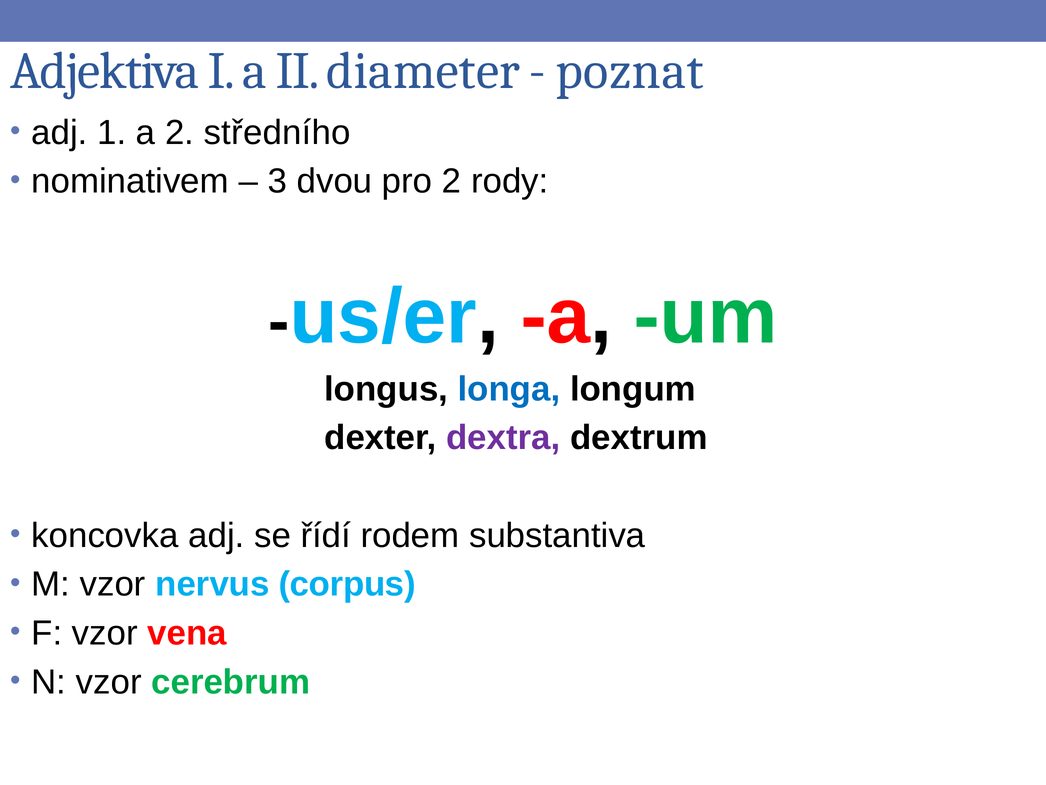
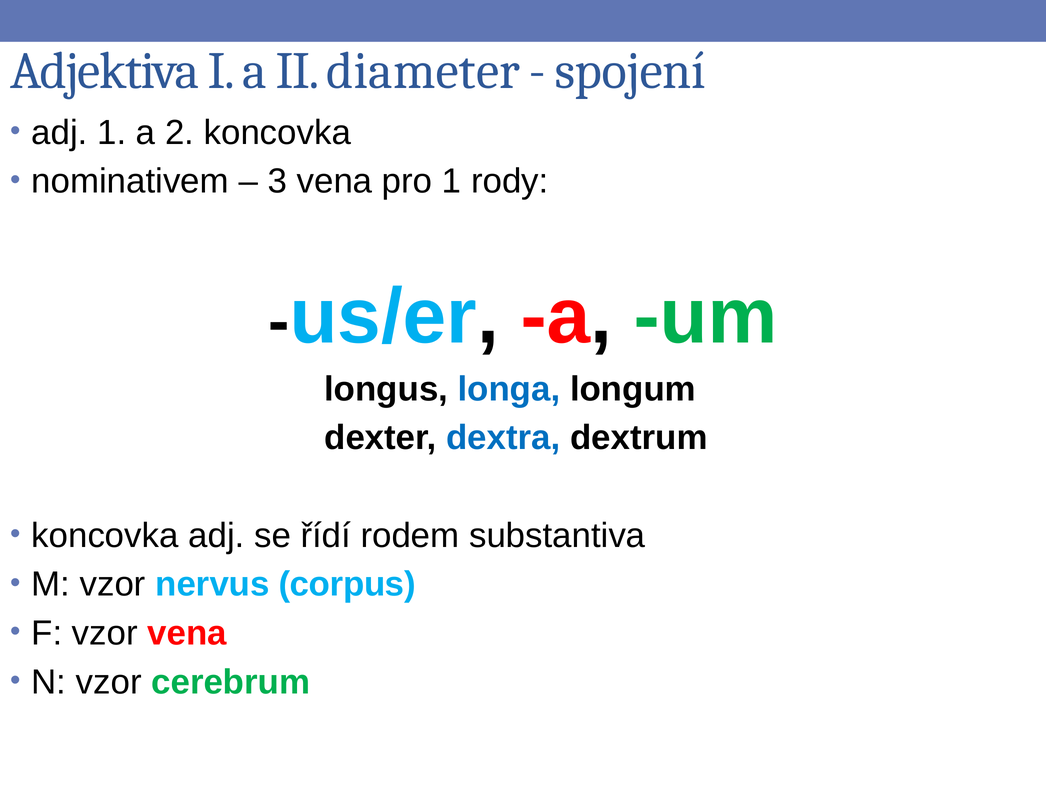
poznat: poznat -> spojení
2 středního: středního -> koncovka
3 dvou: dvou -> vena
pro 2: 2 -> 1
dextra colour: purple -> blue
